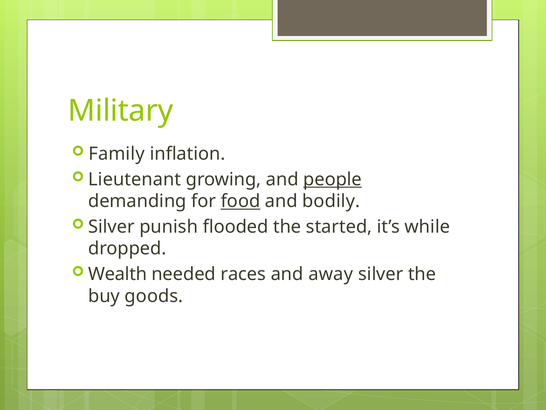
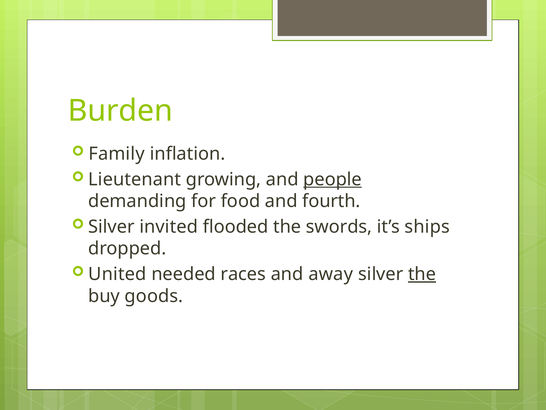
Military: Military -> Burden
food underline: present -> none
bodily: bodily -> fourth
punish: punish -> invited
started: started -> swords
while: while -> ships
Wealth: Wealth -> United
the at (422, 274) underline: none -> present
